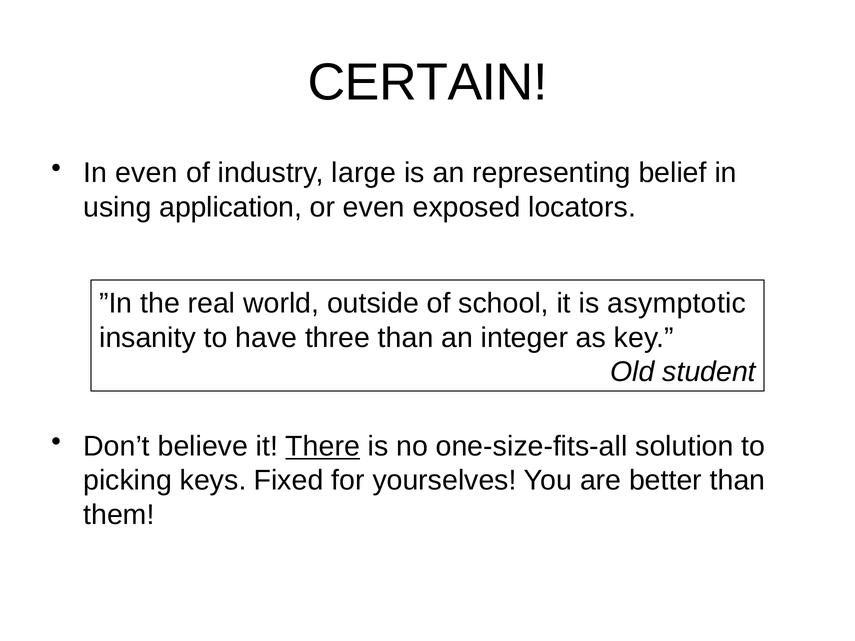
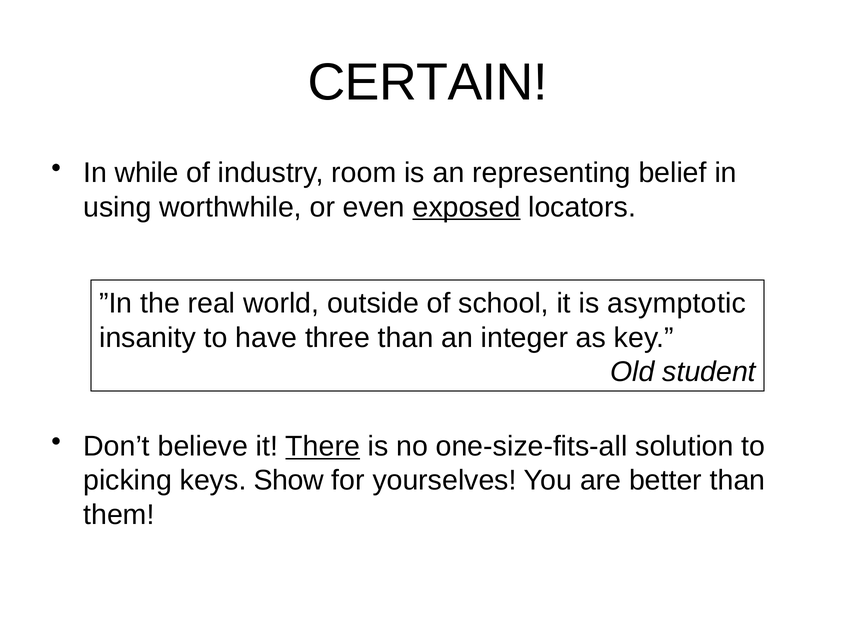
In even: even -> while
large: large -> room
application: application -> worthwhile
exposed underline: none -> present
Fixed: Fixed -> Show
